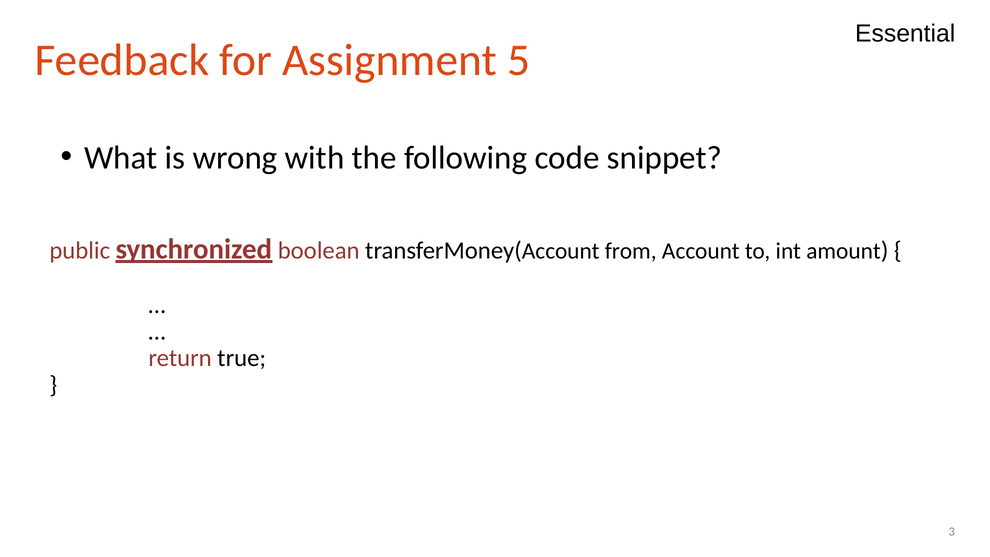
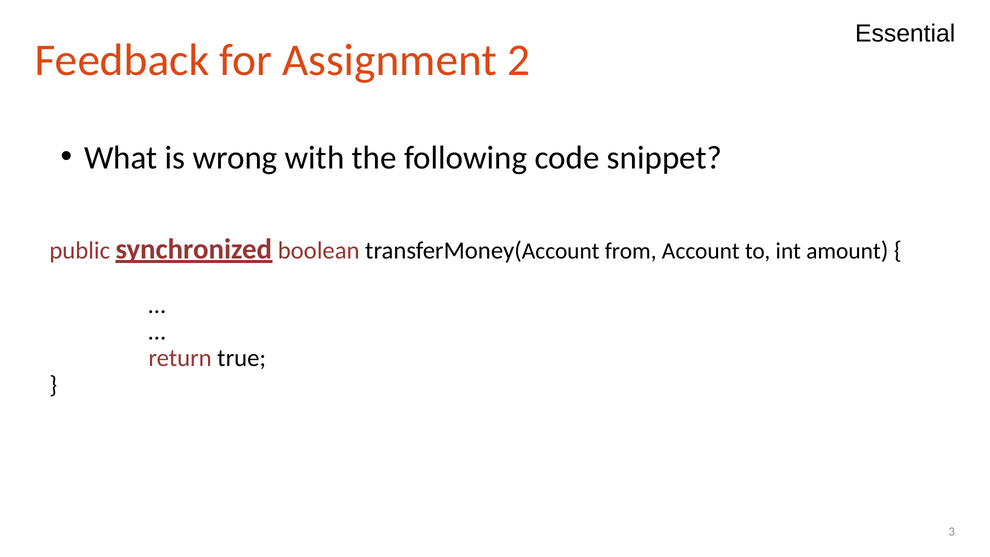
5: 5 -> 2
